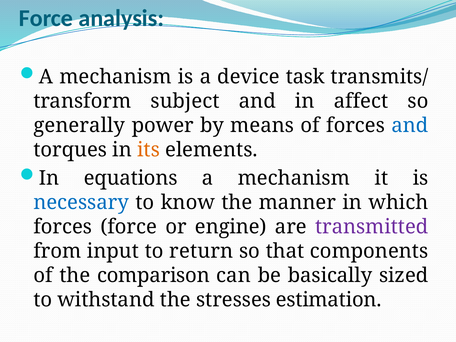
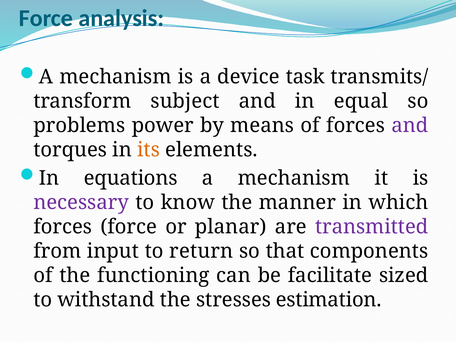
affect: affect -> equal
generally: generally -> problems
and at (410, 125) colour: blue -> purple
necessary colour: blue -> purple
engine: engine -> planar
comparison: comparison -> functioning
basically: basically -> facilitate
